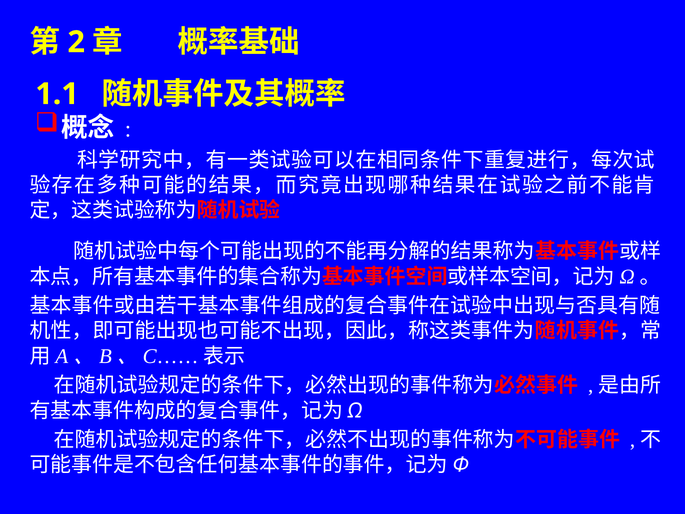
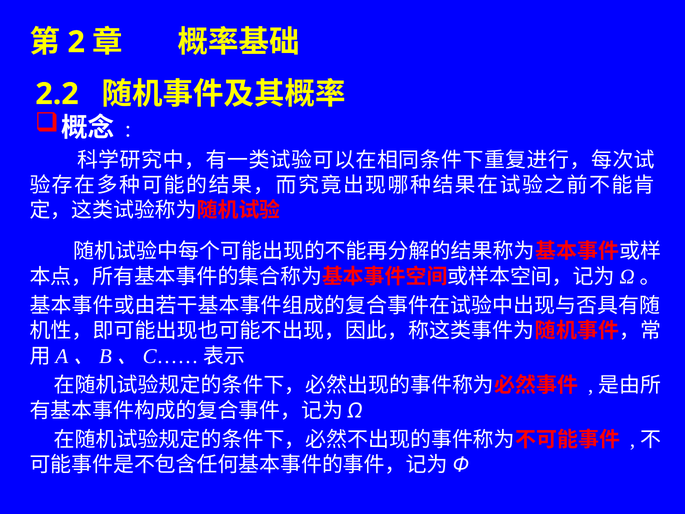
1.1: 1.1 -> 2.2
